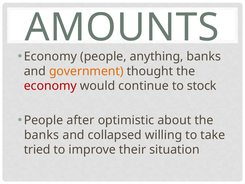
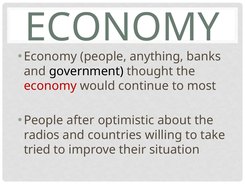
AMOUNTS at (122, 28): AMOUNTS -> ECONOMY
government colour: orange -> black
stock: stock -> most
banks at (42, 135): banks -> radios
collapsed: collapsed -> countries
